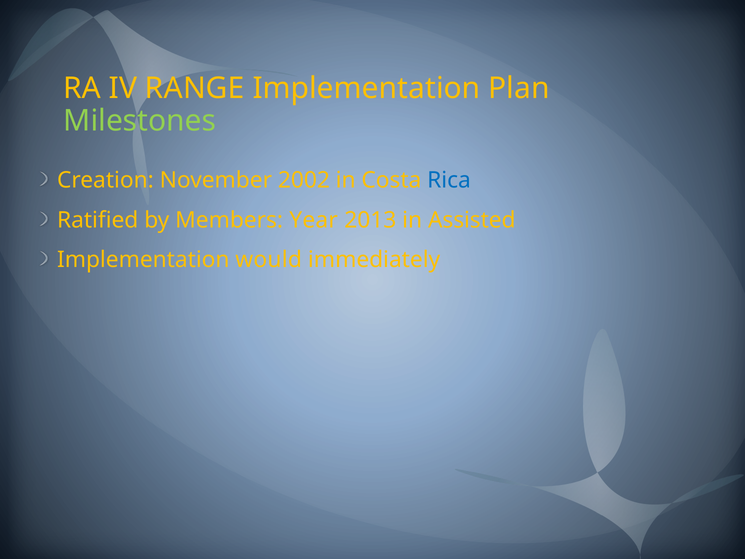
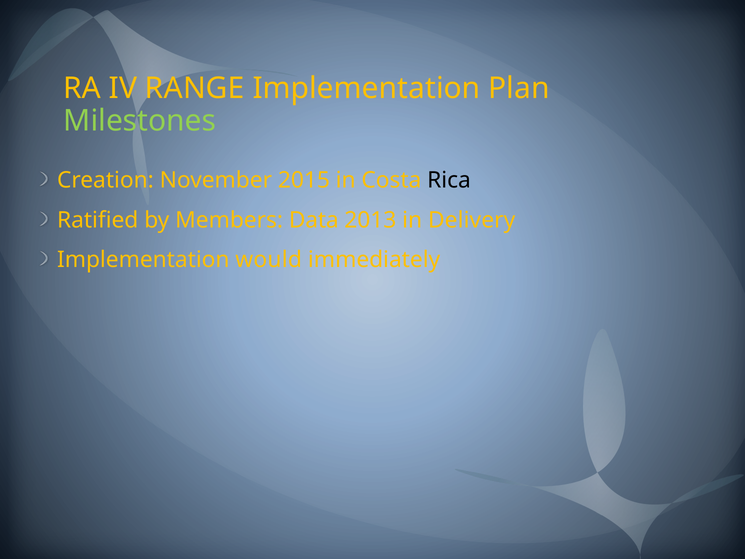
2002: 2002 -> 2015
Rica colour: blue -> black
Year: Year -> Data
Assisted: Assisted -> Delivery
